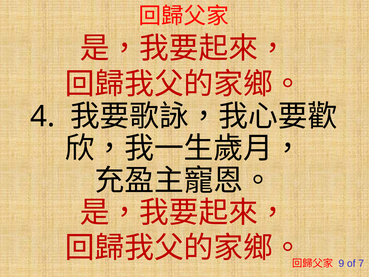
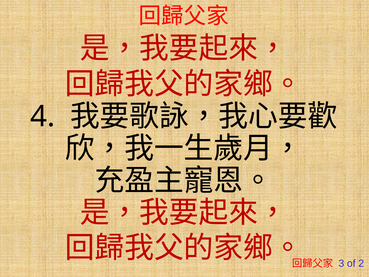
9: 9 -> 3
7: 7 -> 2
